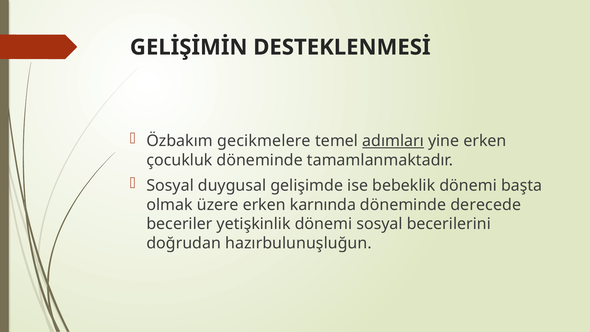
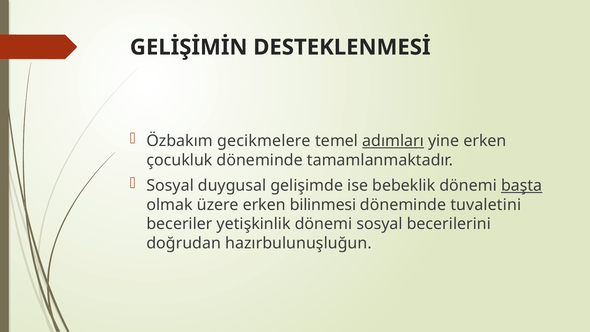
başta underline: none -> present
karnında: karnında -> bilinmesi
derecede: derecede -> tuvaletini
